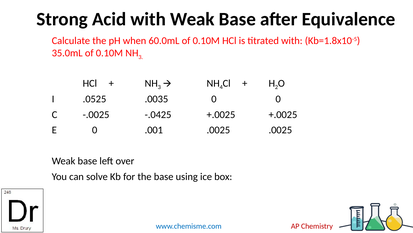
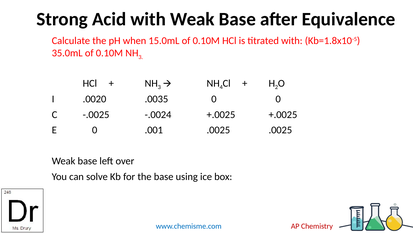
60.0mL: 60.0mL -> 15.0mL
.0525: .0525 -> .0020
-.0425: -.0425 -> -.0024
